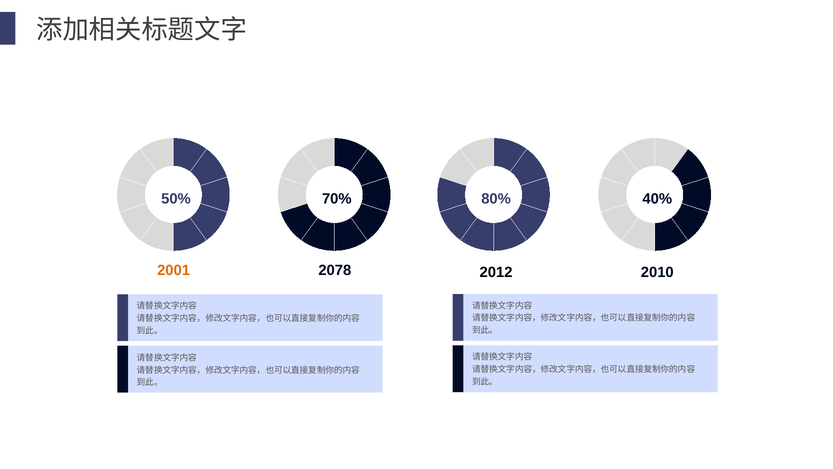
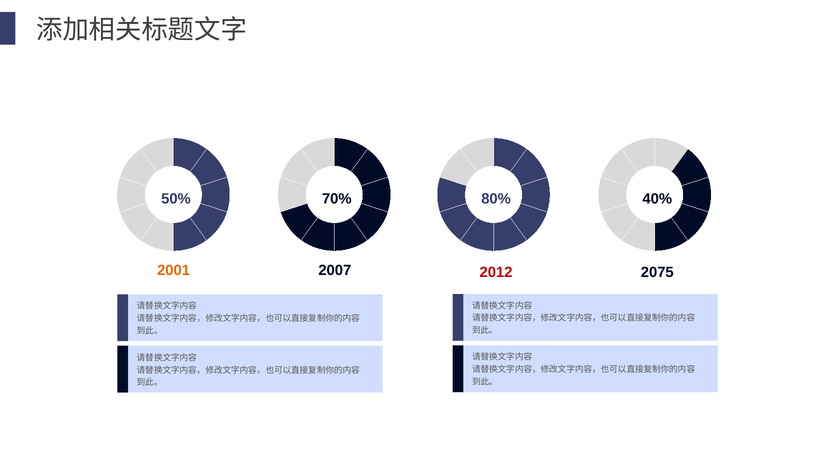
2078: 2078 -> 2007
2012 colour: black -> red
2010: 2010 -> 2075
